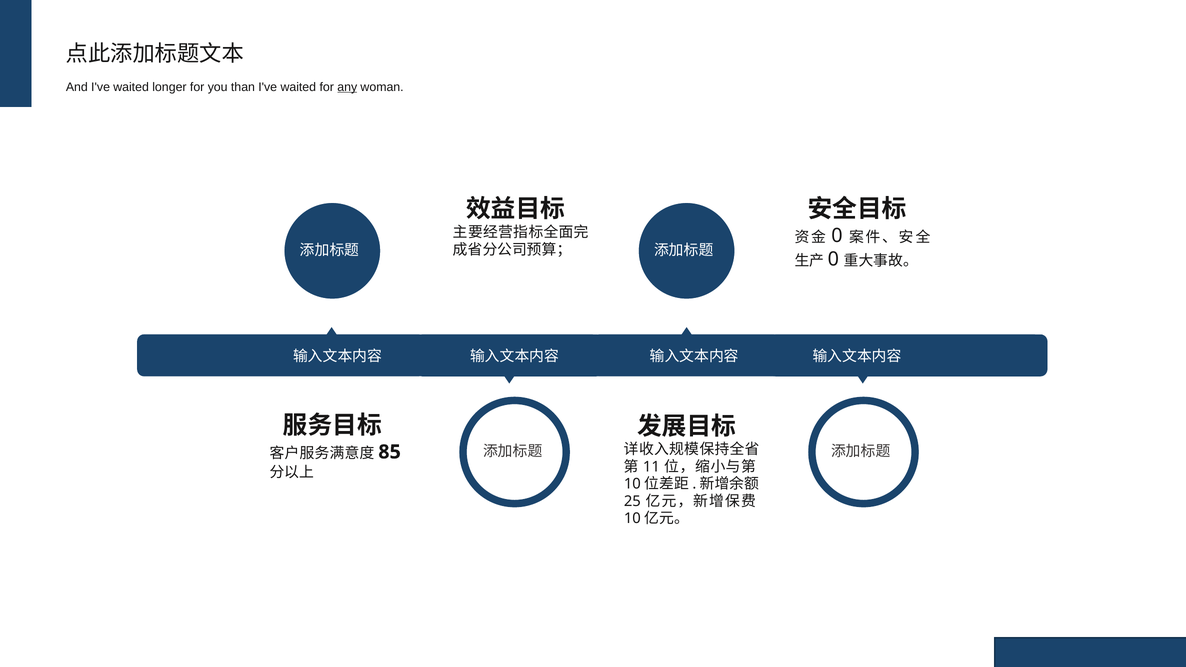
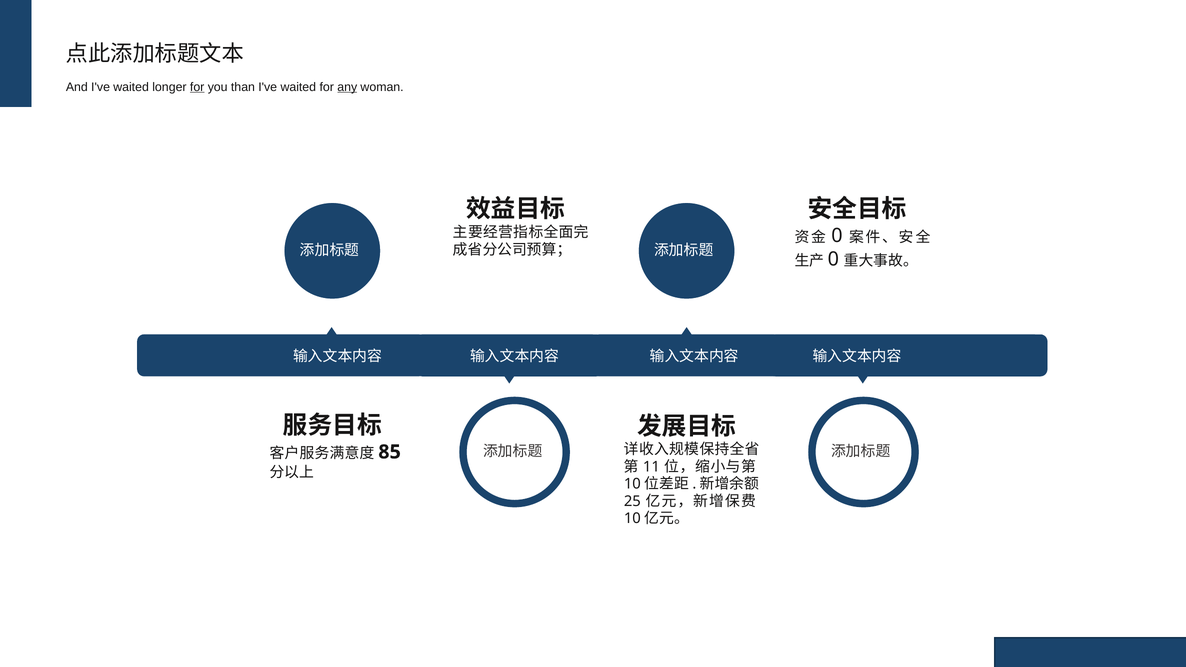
for at (197, 87) underline: none -> present
